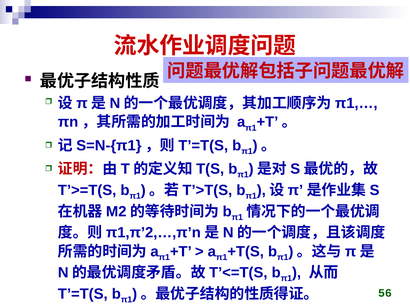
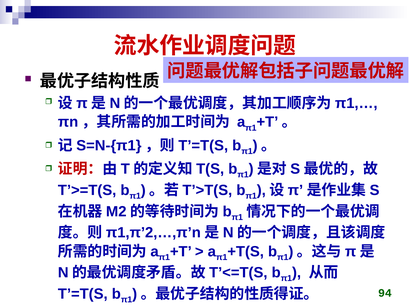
56: 56 -> 94
